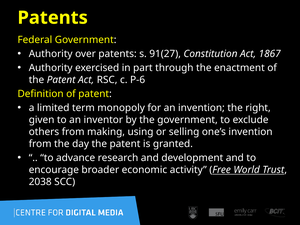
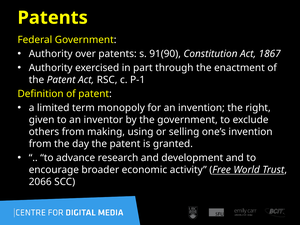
91(27: 91(27 -> 91(90
P-6: P-6 -> P-1
2038: 2038 -> 2066
